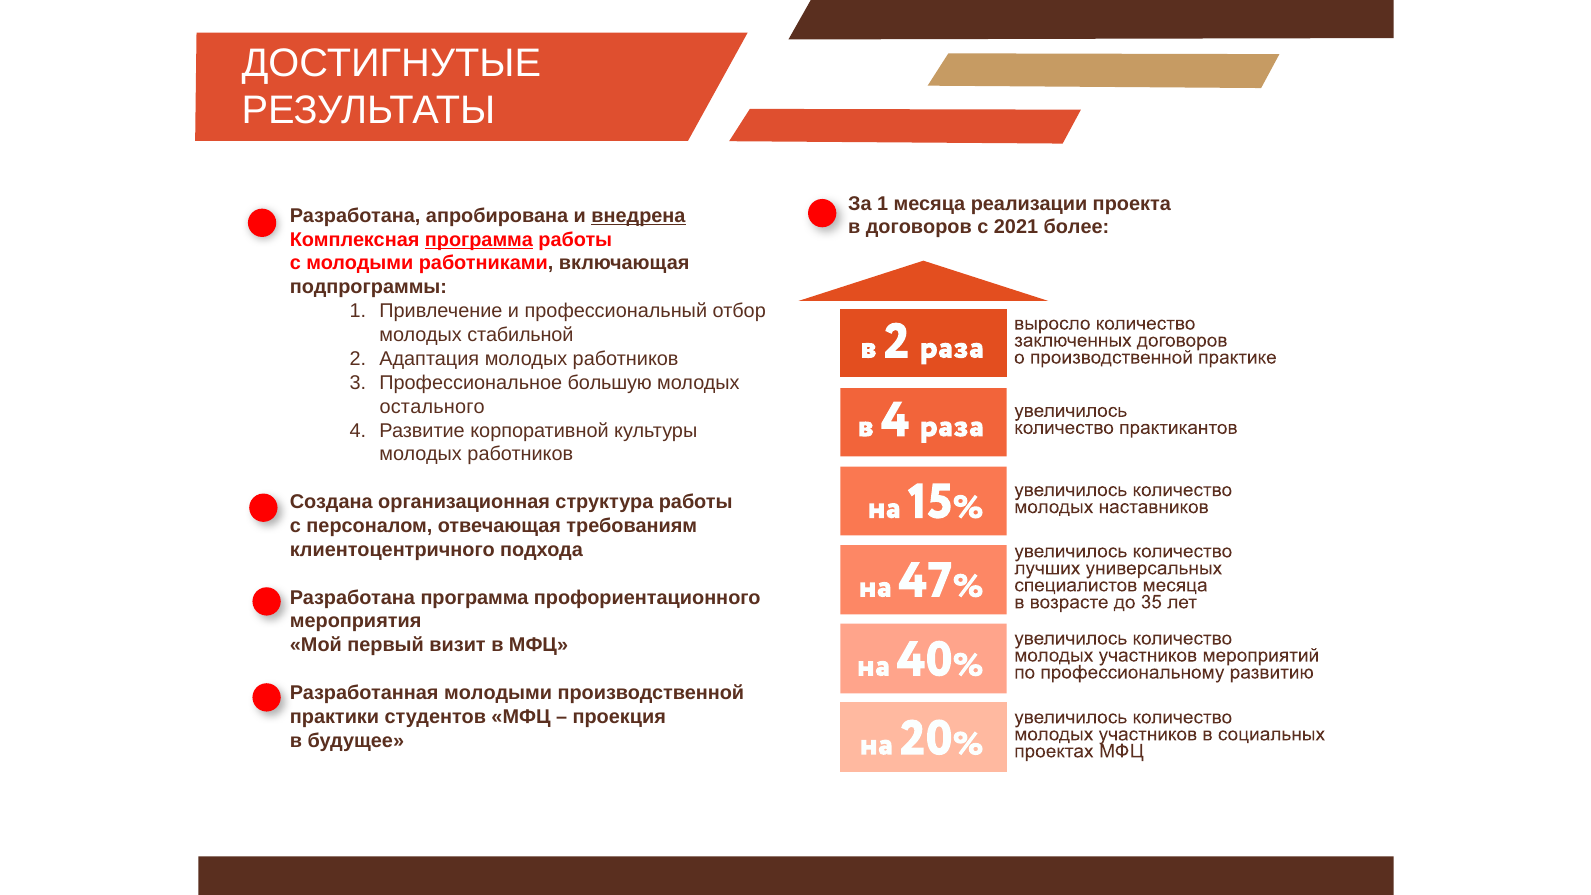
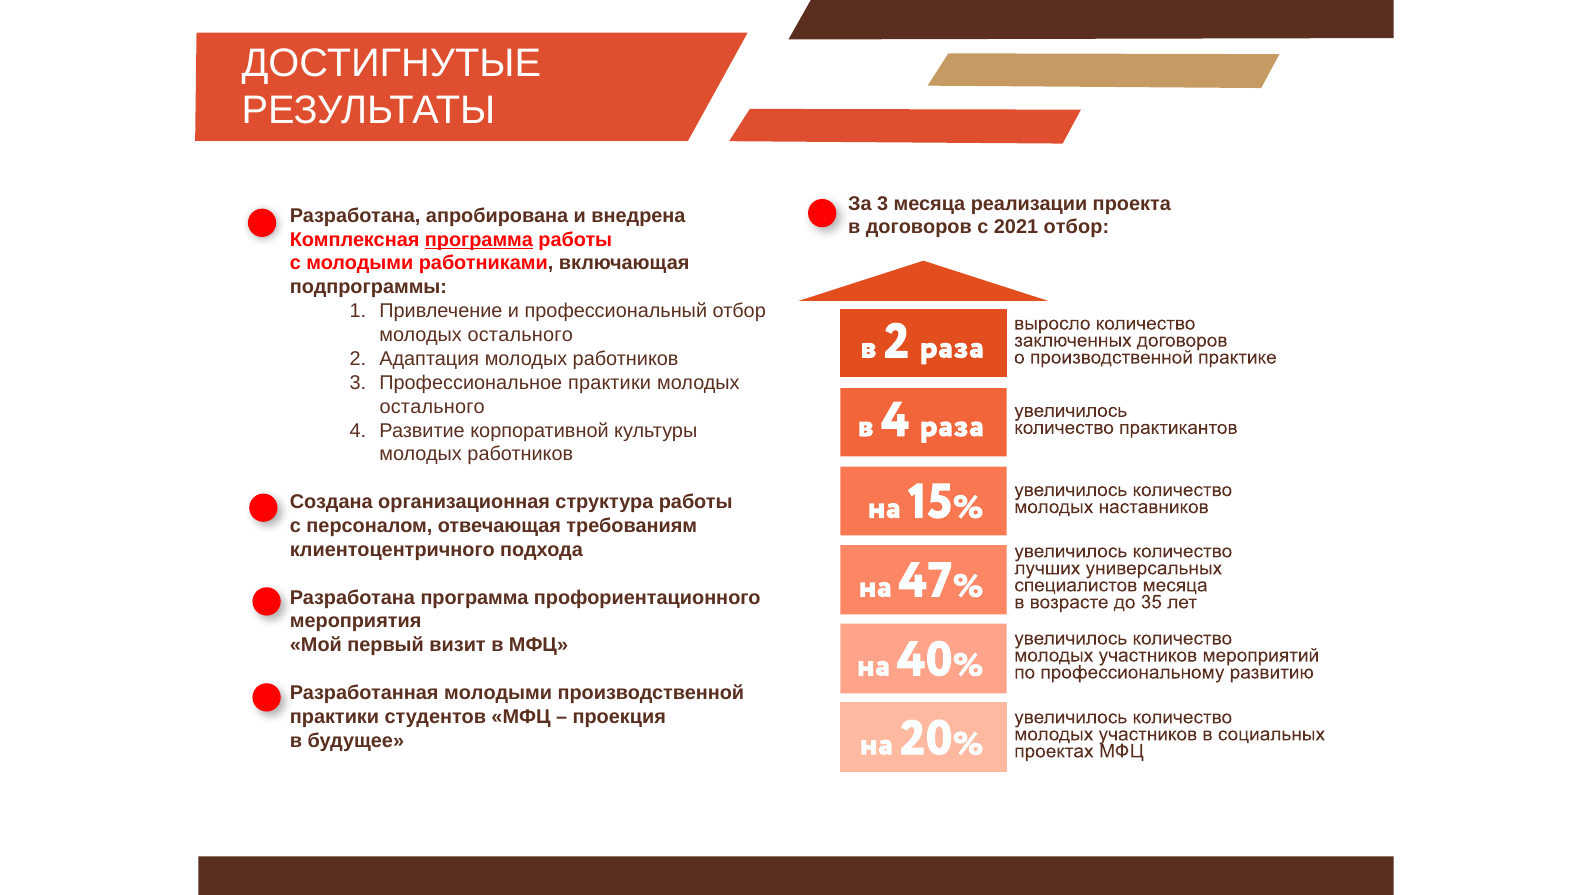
За 1: 1 -> 3
внедрена underline: present -> none
2021 более: более -> отбор
стабильной at (520, 335): стабильной -> остального
Профессиональное большую: большую -> практики
